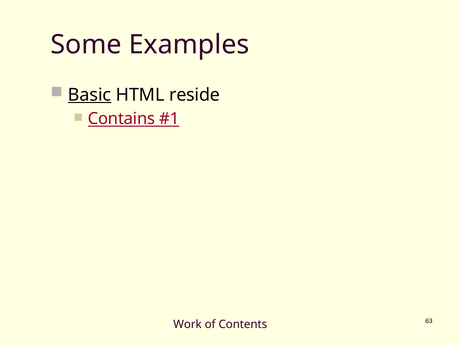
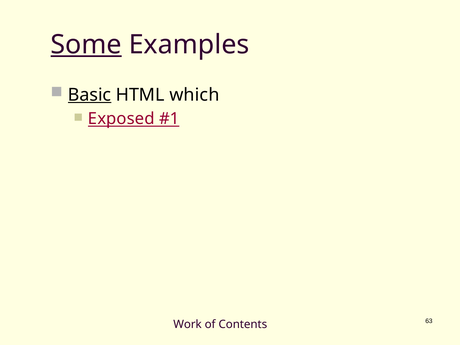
Some underline: none -> present
reside: reside -> which
Contains: Contains -> Exposed
